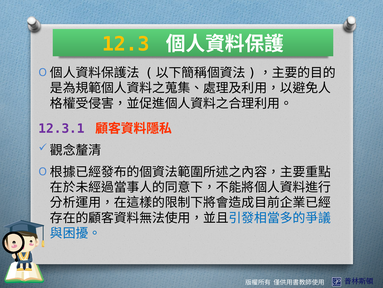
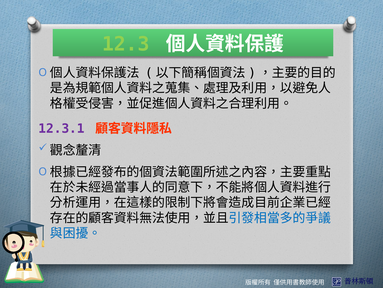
12.3 colour: yellow -> light green
